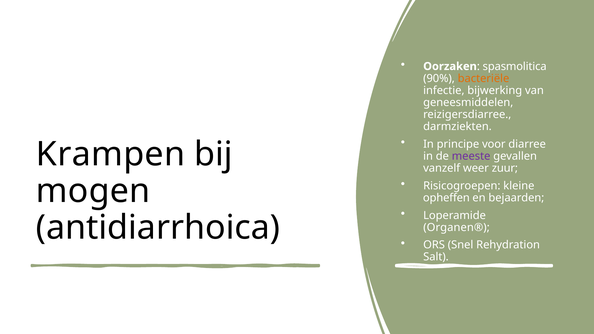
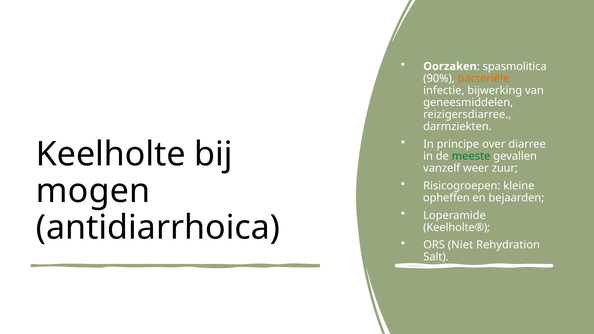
voor: voor -> over
Krampen: Krampen -> Keelholte
meeste colour: purple -> green
Organen®: Organen® -> Keelholte®
Snel: Snel -> Niet
